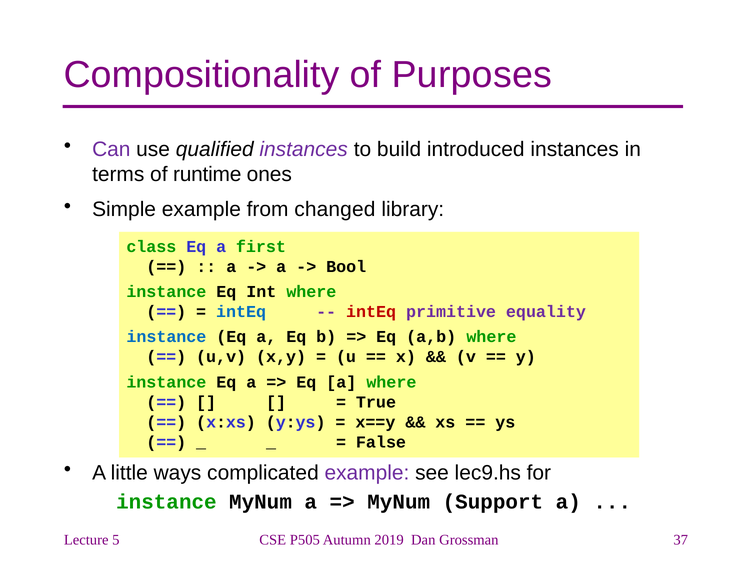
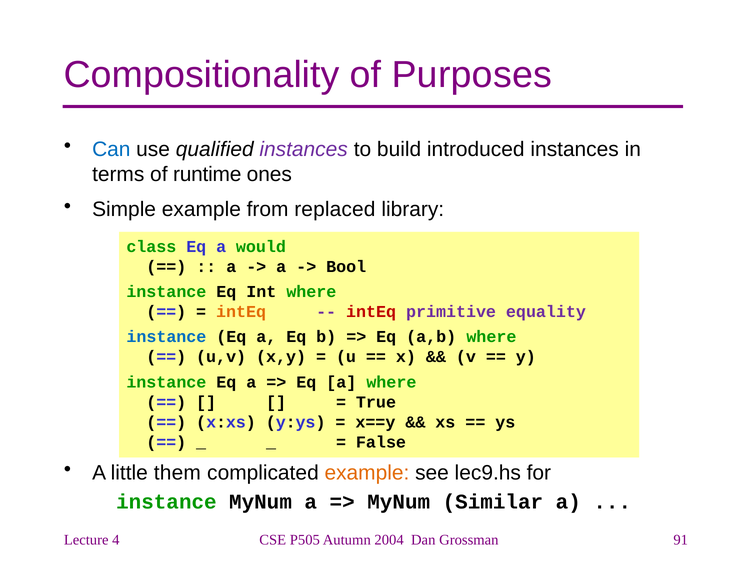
Can colour: purple -> blue
changed: changed -> replaced
first: first -> would
intEq at (241, 312) colour: blue -> orange
ways: ways -> them
example at (367, 473) colour: purple -> orange
Support: Support -> Similar
5: 5 -> 4
2019: 2019 -> 2004
37: 37 -> 91
